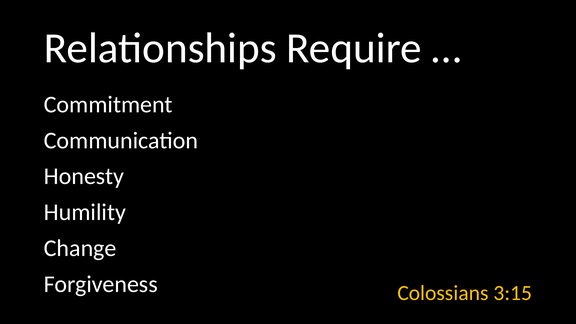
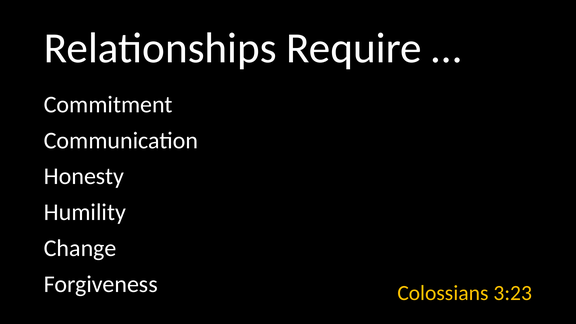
3:15: 3:15 -> 3:23
